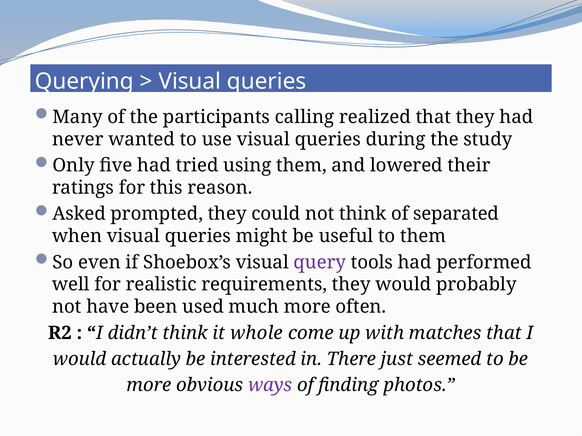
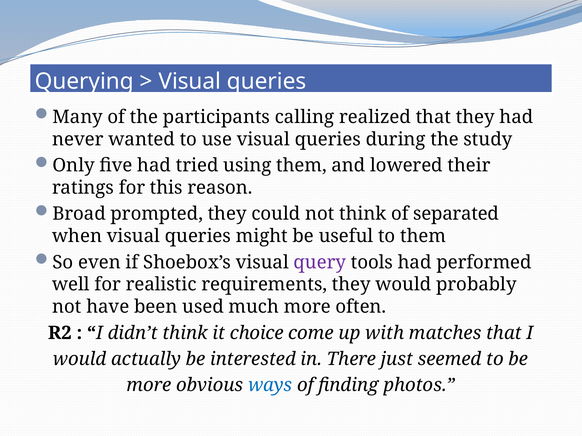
Asked: Asked -> Broad
whole: whole -> choice
ways colour: purple -> blue
